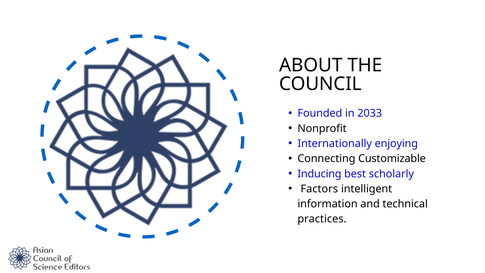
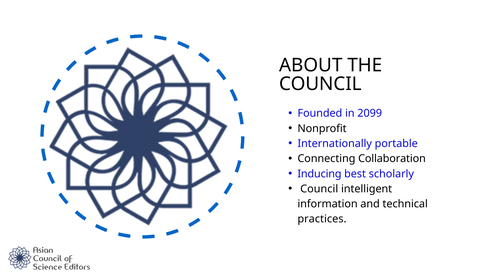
2033: 2033 -> 2099
enjoying: enjoying -> portable
Customizable: Customizable -> Collaboration
Factors at (319, 189): Factors -> Council
